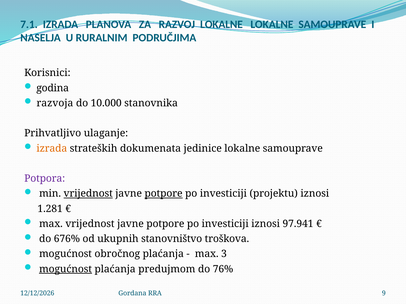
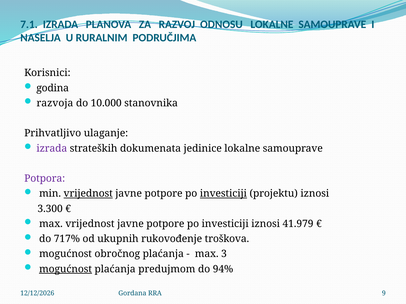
RAZVOJ LOKALNE: LOKALNE -> ODNOSU
izrada at (52, 149) colour: orange -> purple
potpore at (164, 194) underline: present -> none
investiciji at (223, 194) underline: none -> present
1.281: 1.281 -> 3.300
97.941: 97.941 -> 41.979
676%: 676% -> 717%
stanovništvo: stanovništvo -> rukovođenje
76%: 76% -> 94%
